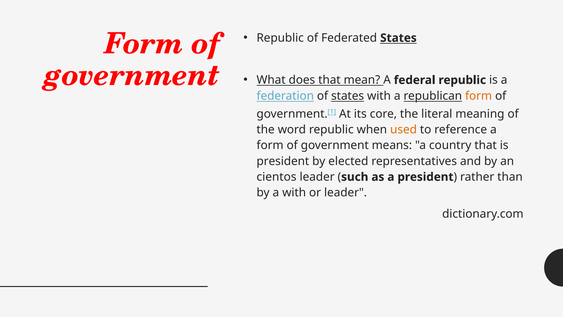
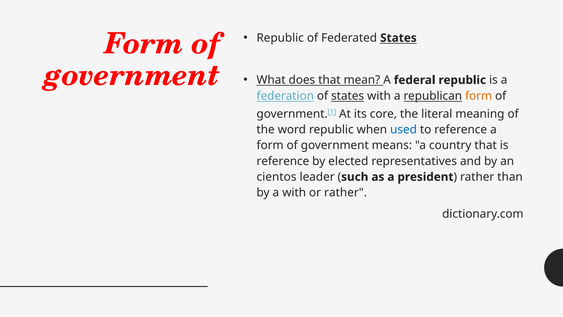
used colour: orange -> blue
president at (283, 161): president -> reference
or leader: leader -> rather
